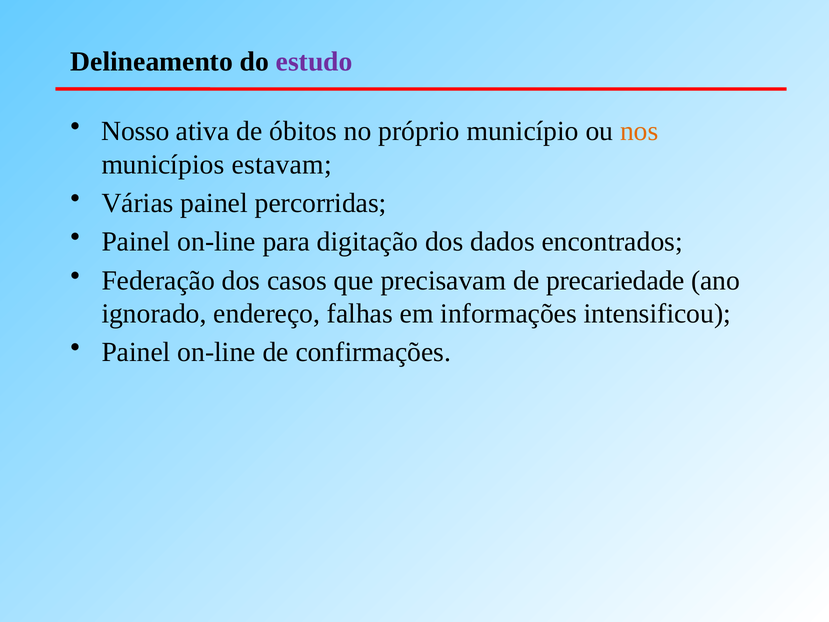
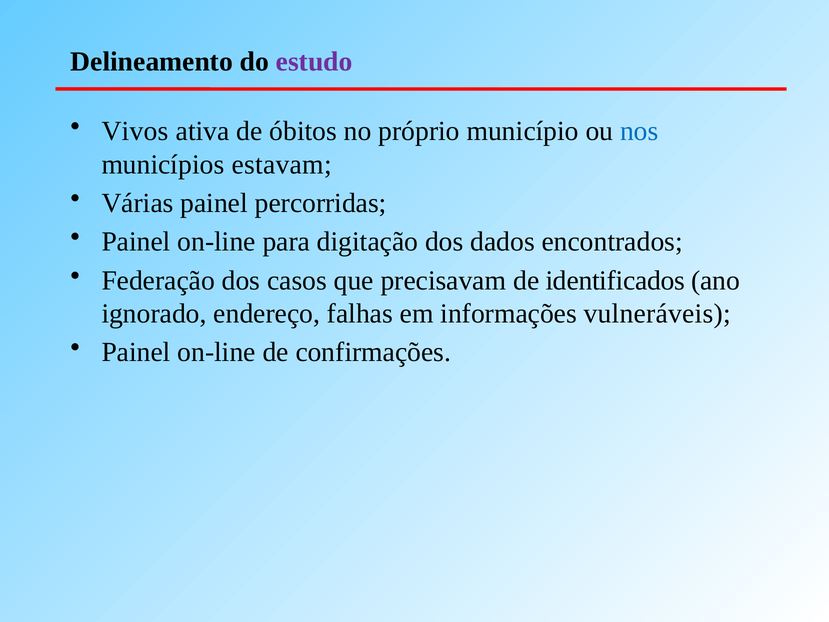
Nosso: Nosso -> Vivos
nos colour: orange -> blue
precariedade: precariedade -> identificados
intensificou: intensificou -> vulneráveis
